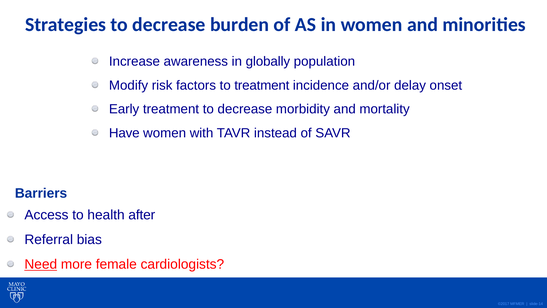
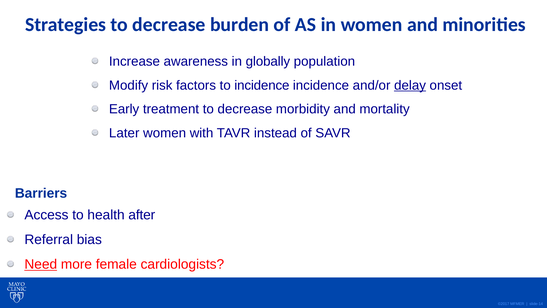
to treatment: treatment -> incidence
delay underline: none -> present
Have: Have -> Later
